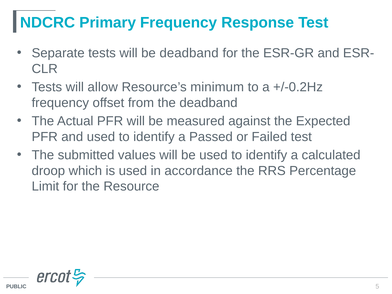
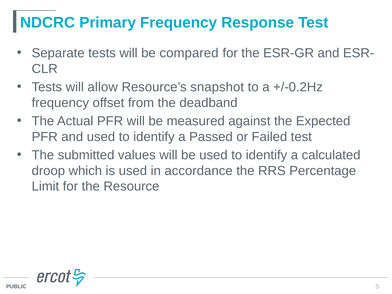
be deadband: deadband -> compared
minimum: minimum -> snapshot
